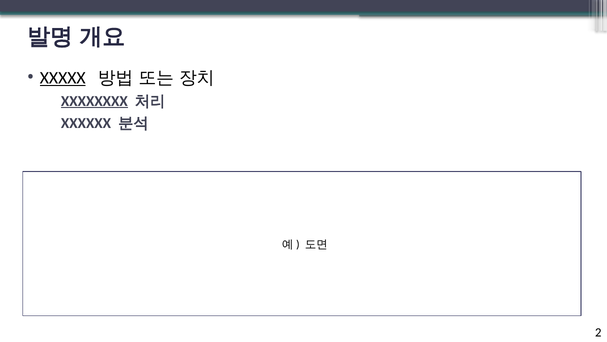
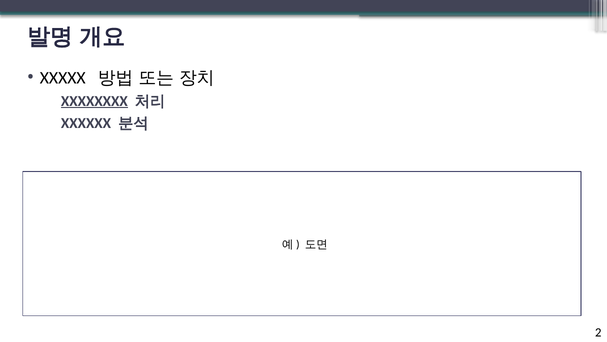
XXXXX underline: present -> none
